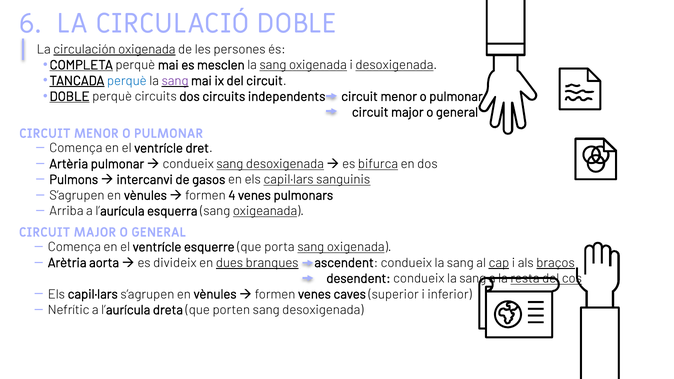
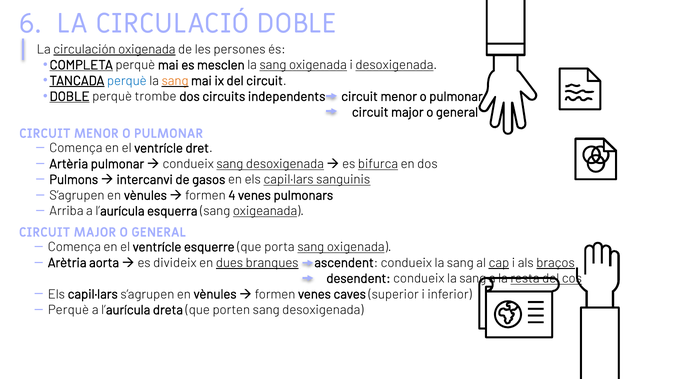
sang at (175, 81) colour: purple -> orange
perquè circuits: circuits -> trombe
Nefrític at (69, 310): Nefrític -> Perquè
